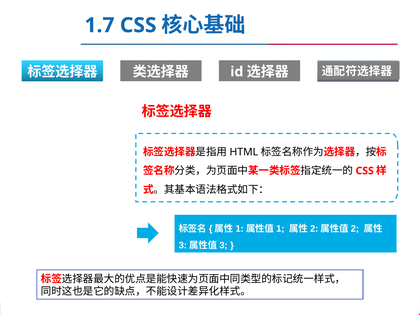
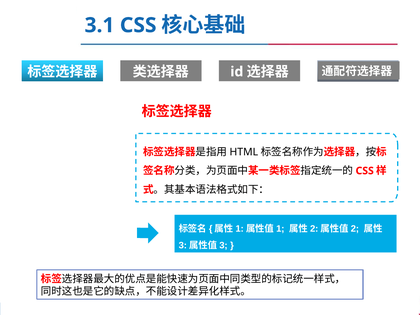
1.7: 1.7 -> 3.1
